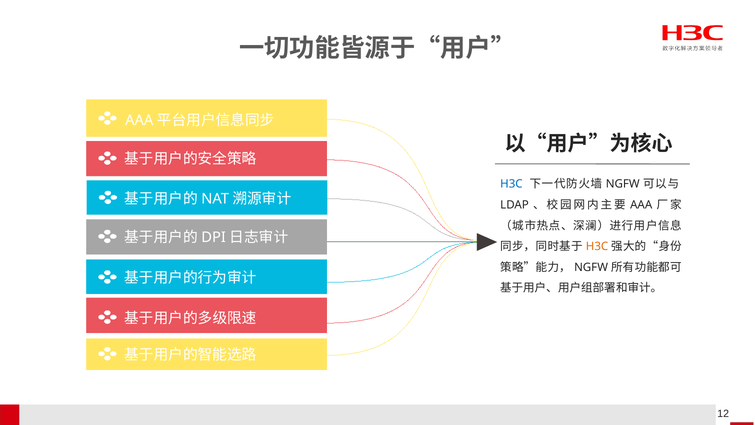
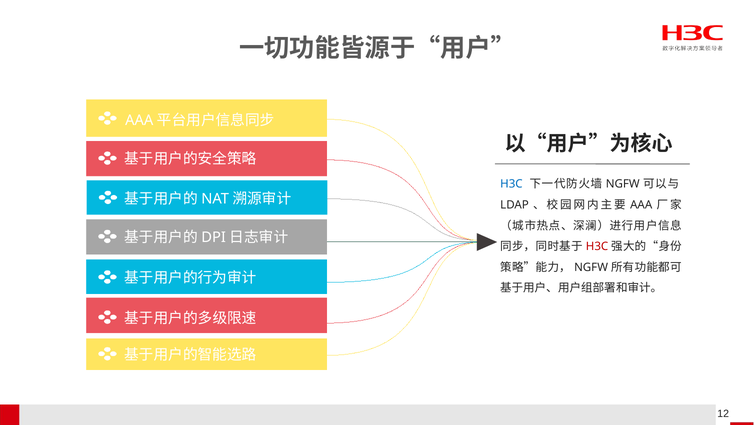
H3C at (597, 246) colour: orange -> red
